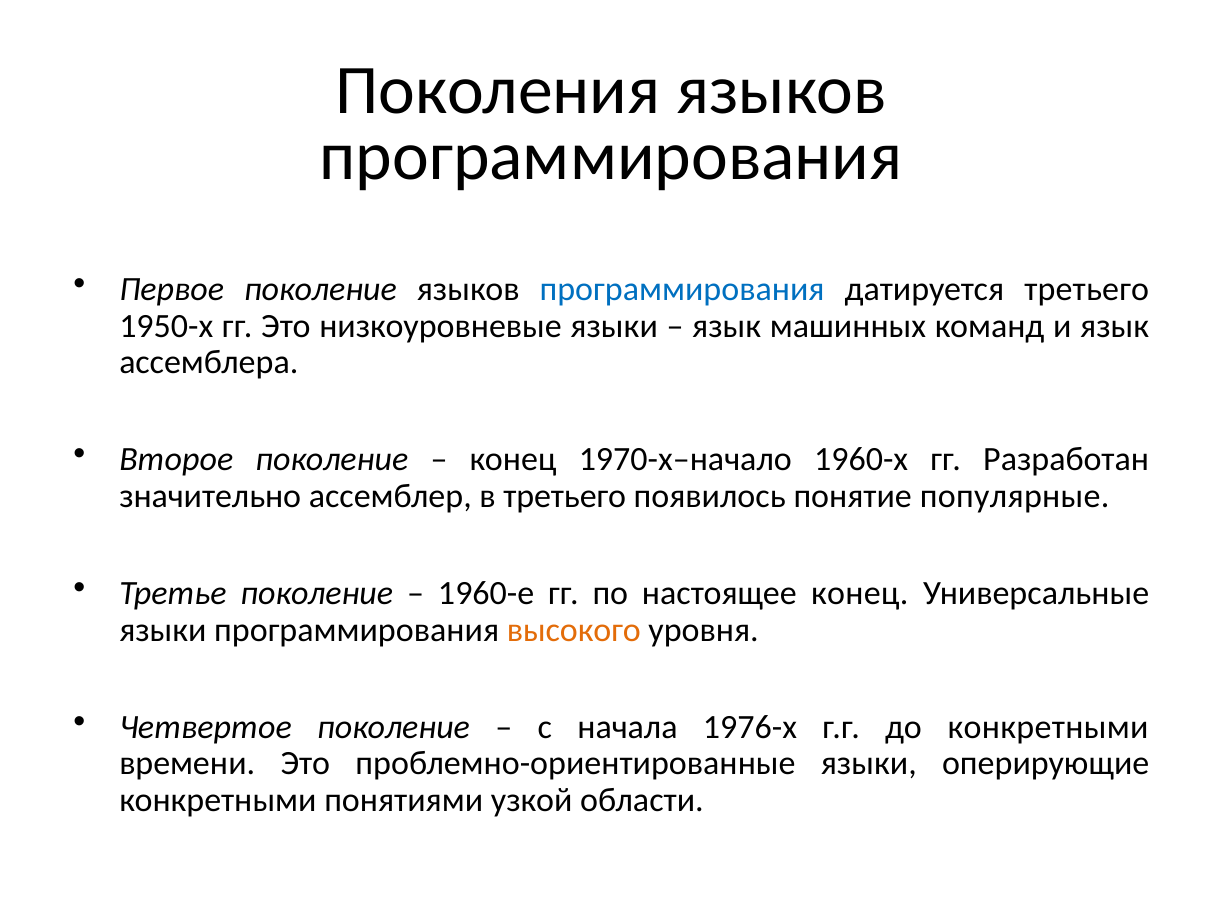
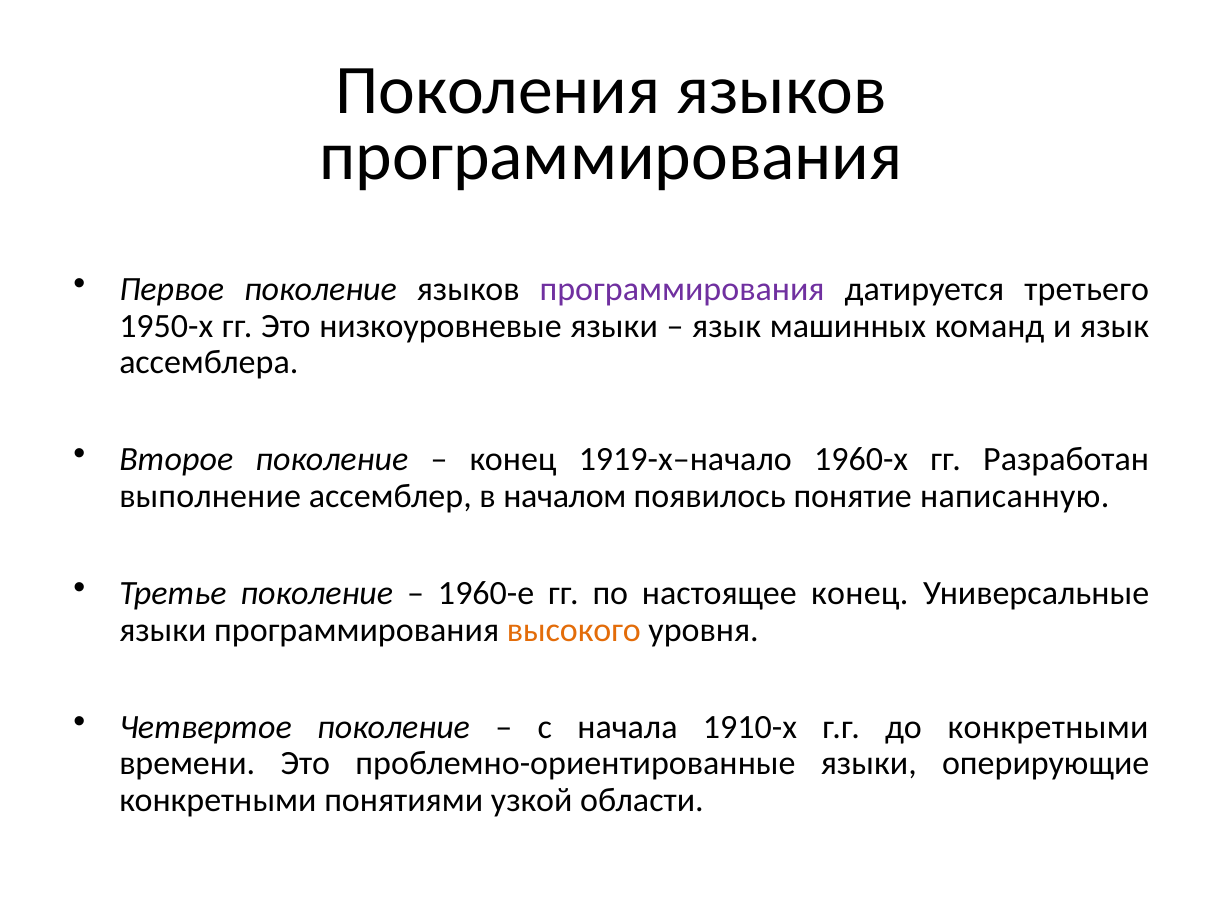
программирования at (682, 289) colour: blue -> purple
1970-х–начало: 1970-х–начало -> 1919-х–начало
значительно: значительно -> выполнение
в третьего: третьего -> началом
популярные: популярные -> написанную
1976-х: 1976-х -> 1910-х
